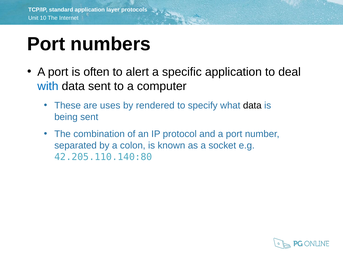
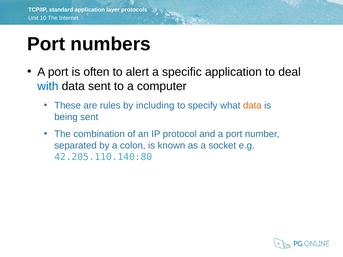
uses: uses -> rules
rendered: rendered -> including
data at (252, 106) colour: black -> orange
